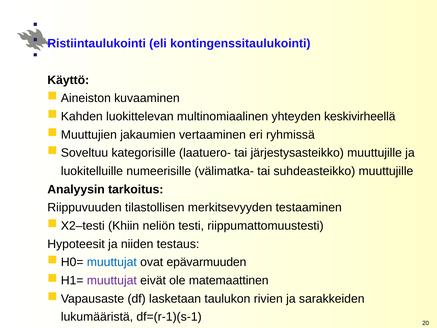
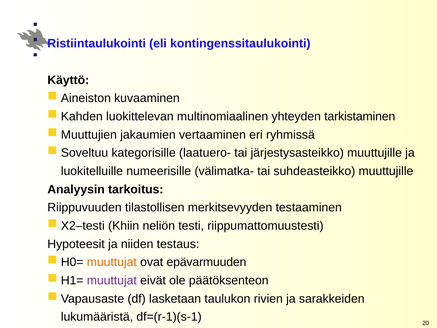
keskivirheellä: keskivirheellä -> tarkistaminen
muuttujat at (112, 262) colour: blue -> orange
matemaattinen: matemaattinen -> päätöksenteon
